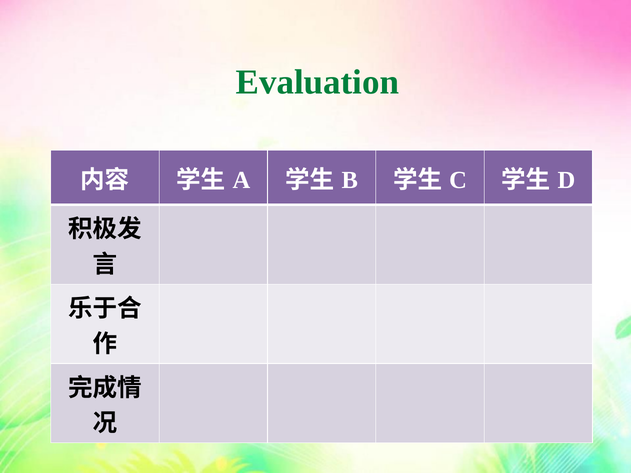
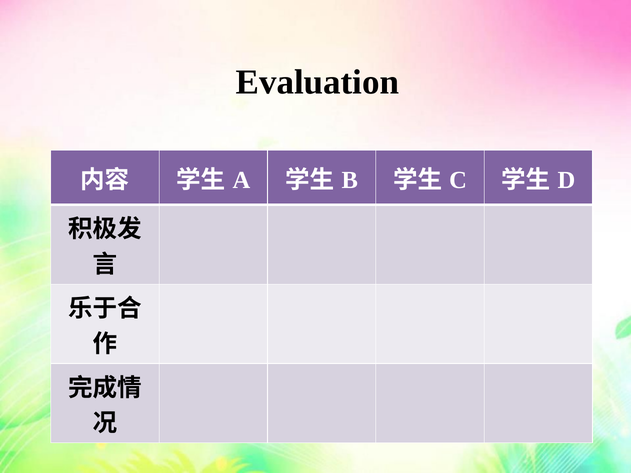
Evaluation colour: green -> black
